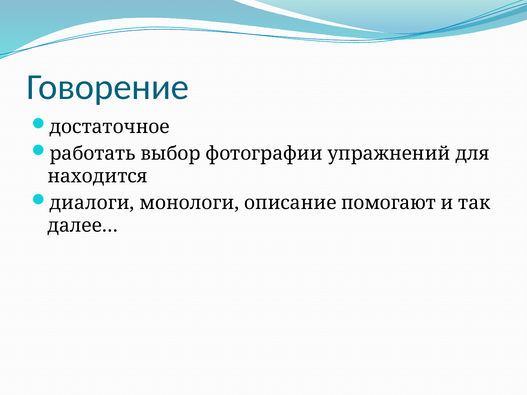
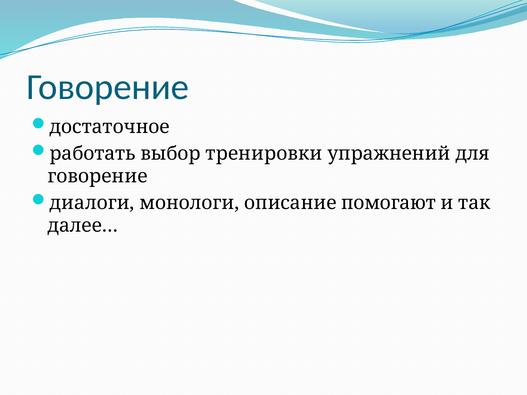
фотографии: фотографии -> тренировки
находится at (98, 176): находится -> говорение
